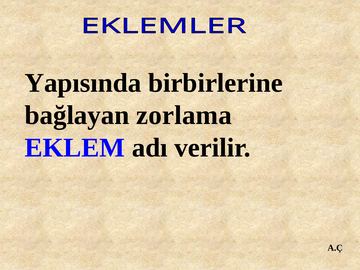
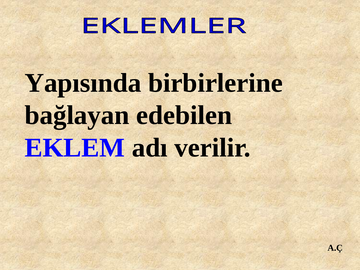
zorlama: zorlama -> edebilen
